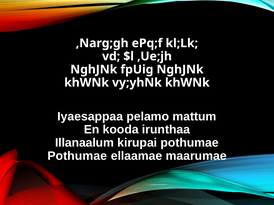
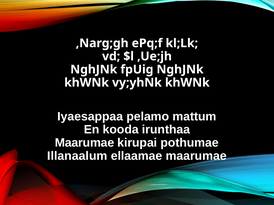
Illanaalum at (84, 143): Illanaalum -> Maarumae
Pothumae at (77, 156): Pothumae -> Illanaalum
